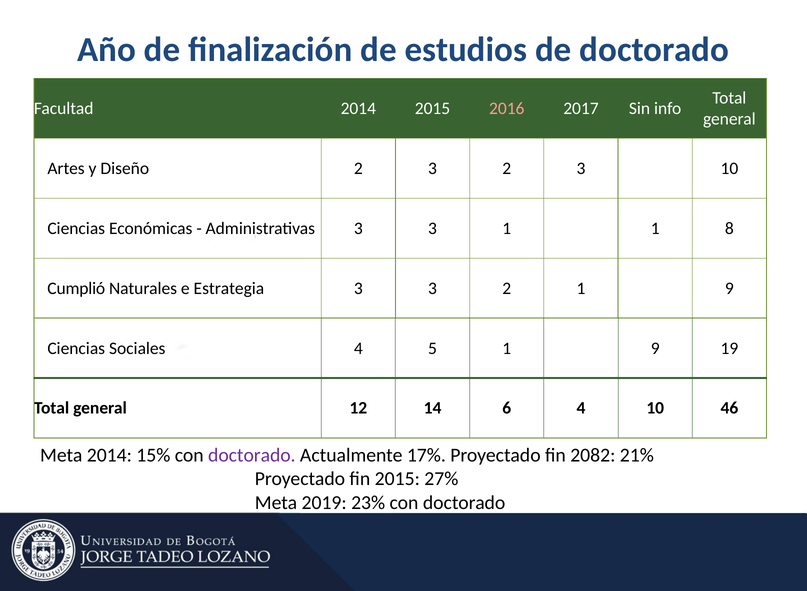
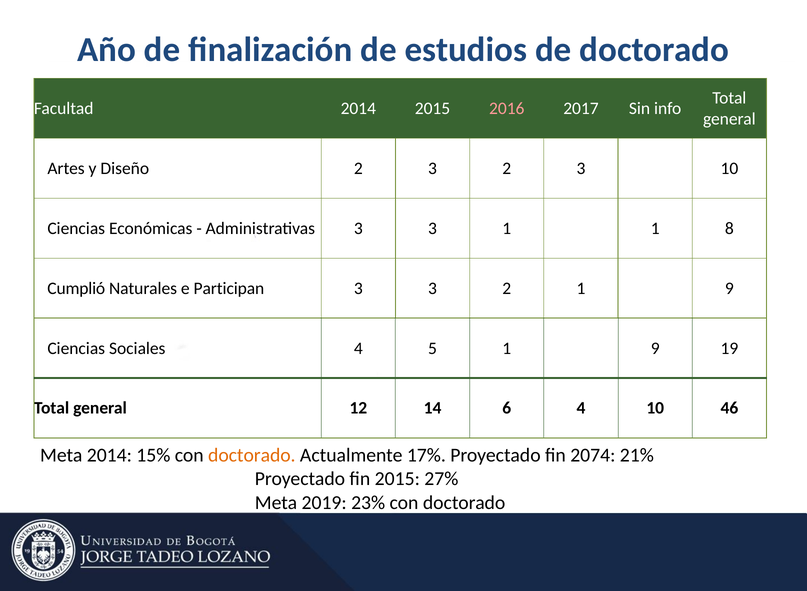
Estrategia: Estrategia -> Participan
doctorado at (252, 455) colour: purple -> orange
2082: 2082 -> 2074
